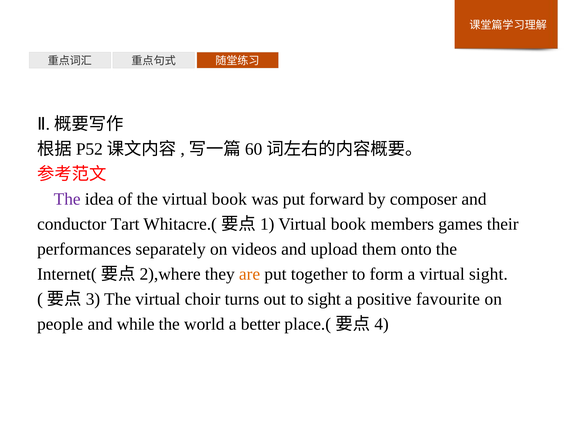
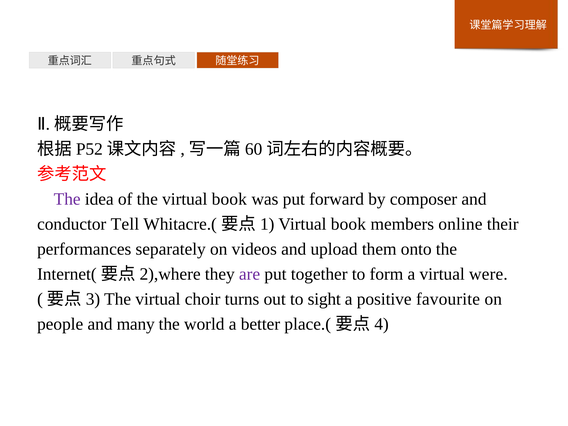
Tart: Tart -> Tell
games: games -> online
are colour: orange -> purple
virtual sight: sight -> were
while: while -> many
